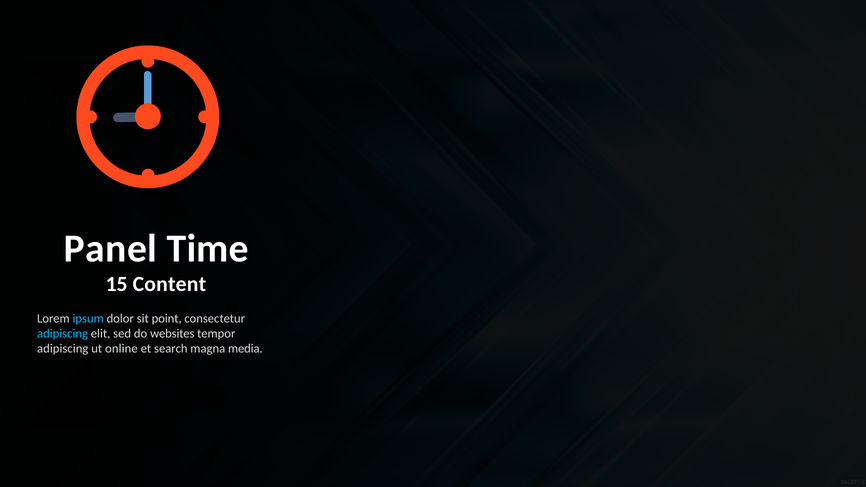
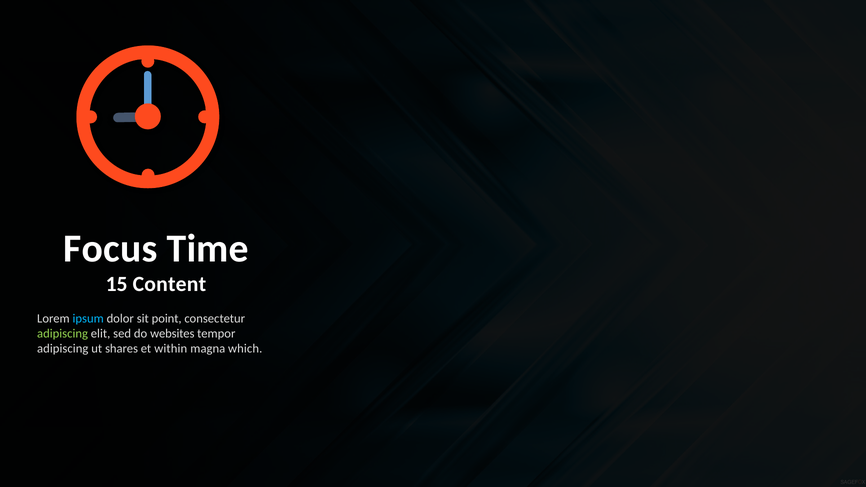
Panel: Panel -> Focus
adipiscing at (63, 334) colour: light blue -> light green
online: online -> shares
search: search -> within
media: media -> which
